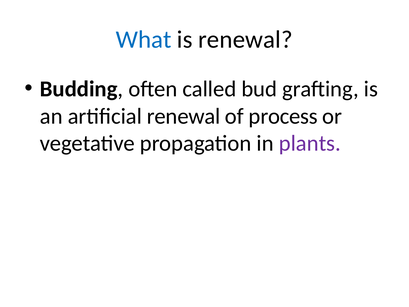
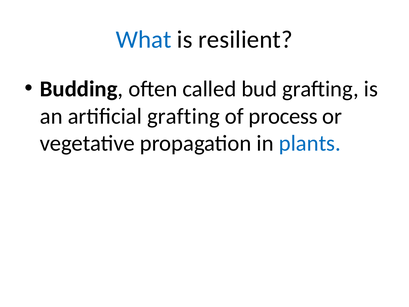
is renewal: renewal -> resilient
artificial renewal: renewal -> grafting
plants colour: purple -> blue
